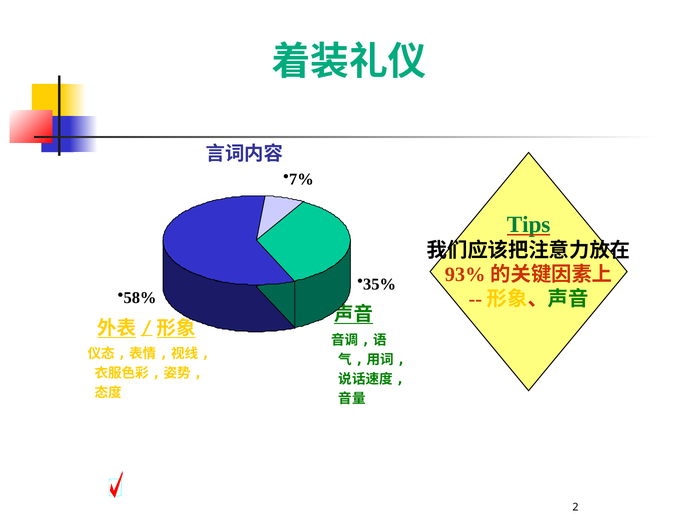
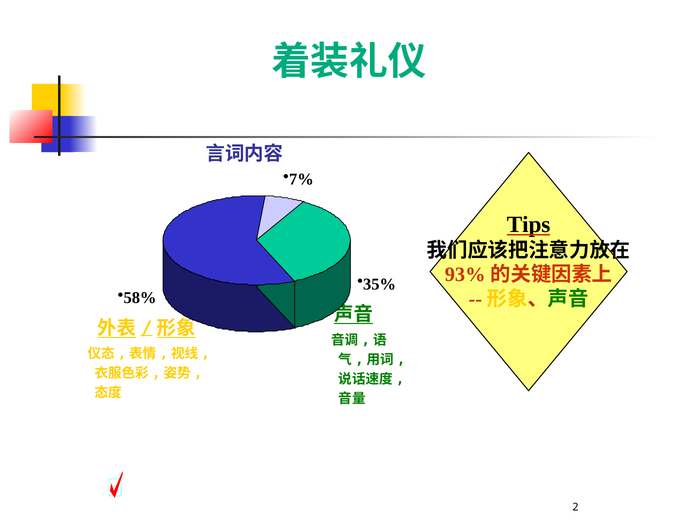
Tips colour: green -> black
